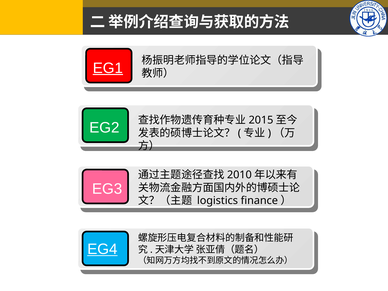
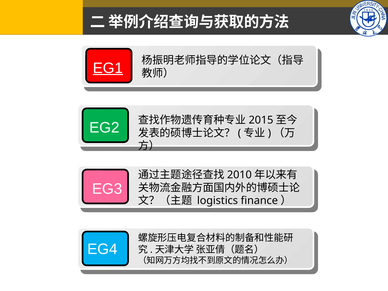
EG4 underline: present -> none
